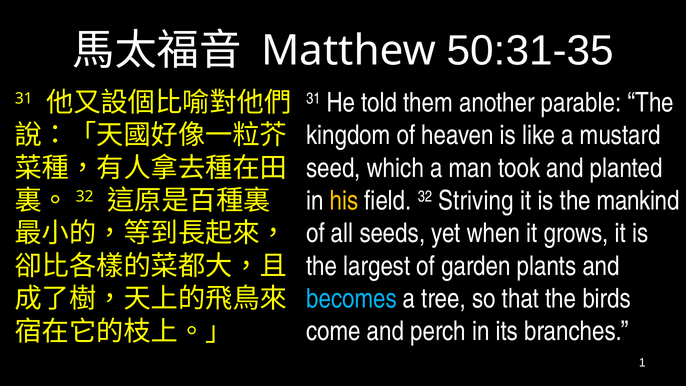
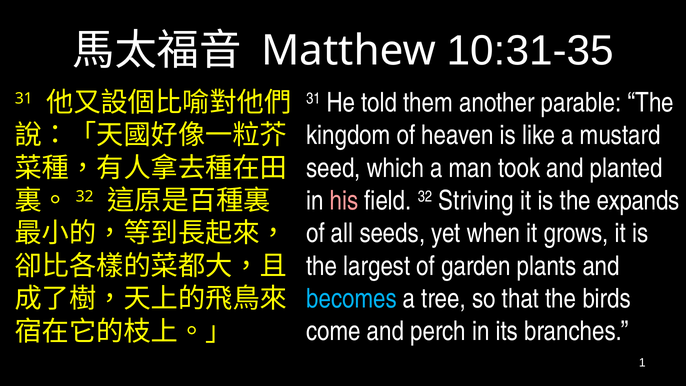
50:31-35: 50:31-35 -> 10:31-35
his colour: yellow -> pink
mankind: mankind -> expands
